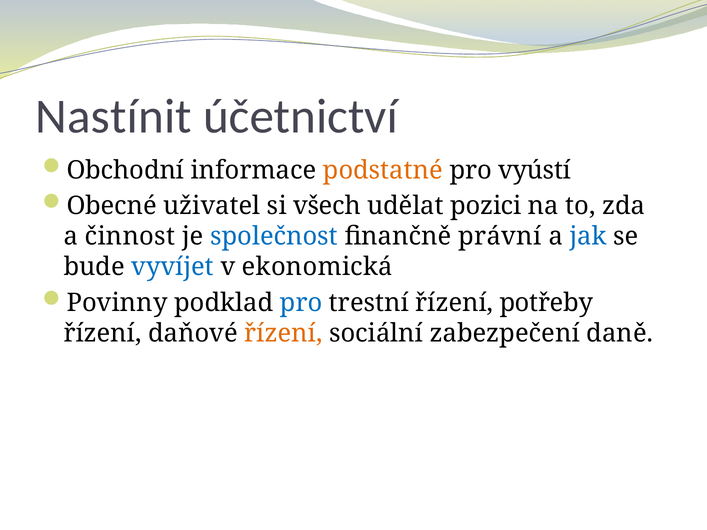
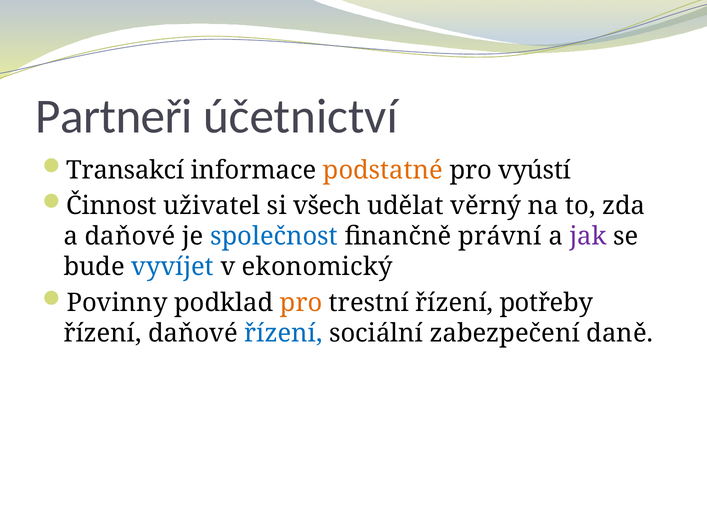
Nastínit: Nastínit -> Partneři
Obchodní: Obchodní -> Transakcí
Obecné: Obecné -> Činnost
pozici: pozici -> věrný
a činnost: činnost -> daňové
jak colour: blue -> purple
ekonomická: ekonomická -> ekonomický
pro at (301, 303) colour: blue -> orange
řízení at (283, 333) colour: orange -> blue
